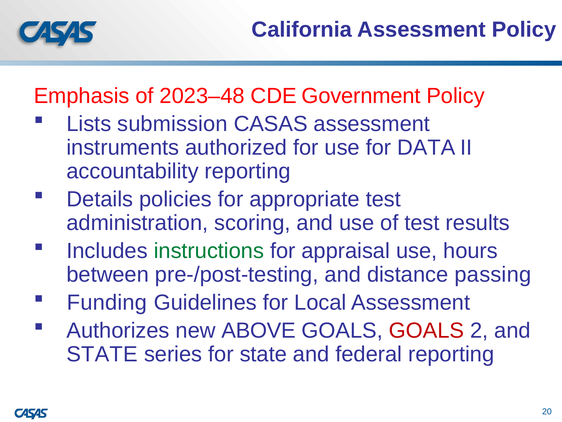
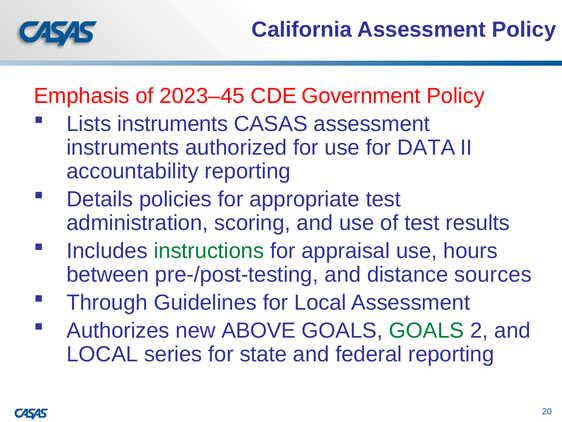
2023–48: 2023–48 -> 2023–45
Lists submission: submission -> instruments
passing: passing -> sources
Funding: Funding -> Through
GOALS at (426, 330) colour: red -> green
STATE at (102, 354): STATE -> LOCAL
